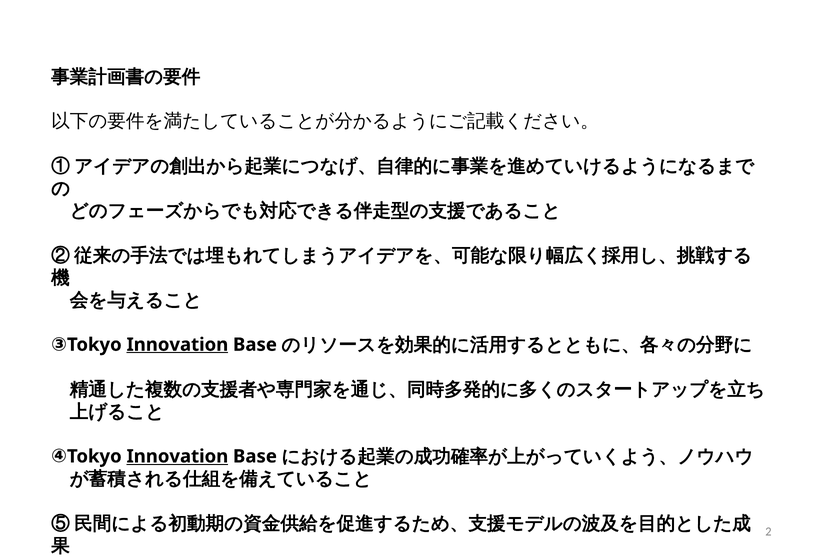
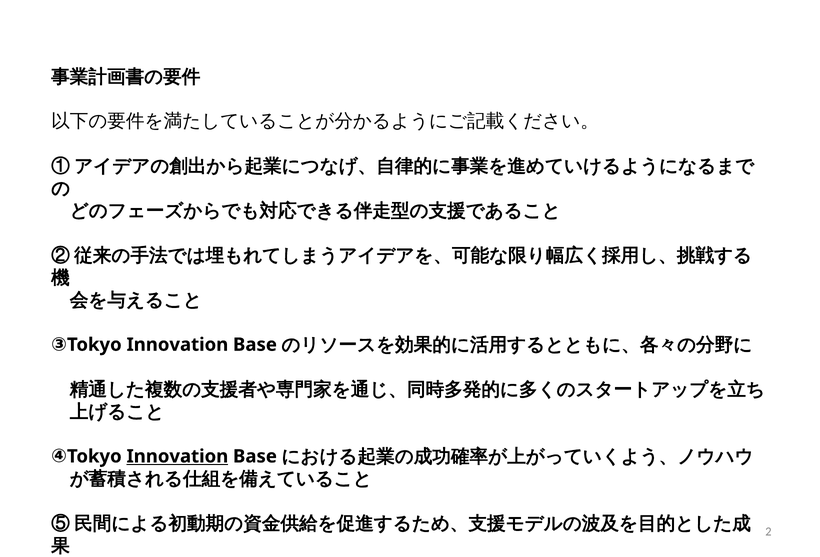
Innovation at (177, 344) underline: present -> none
